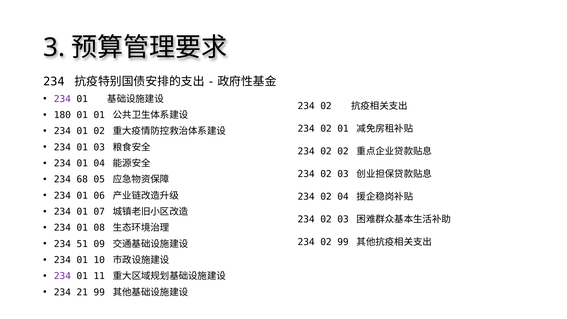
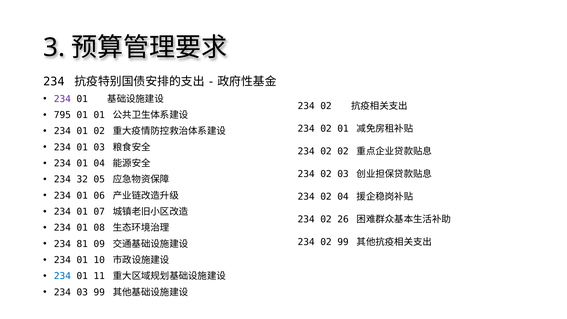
180: 180 -> 795
68: 68 -> 32
03 at (343, 219): 03 -> 26
51: 51 -> 81
234 at (62, 276) colour: purple -> blue
234 21: 21 -> 03
